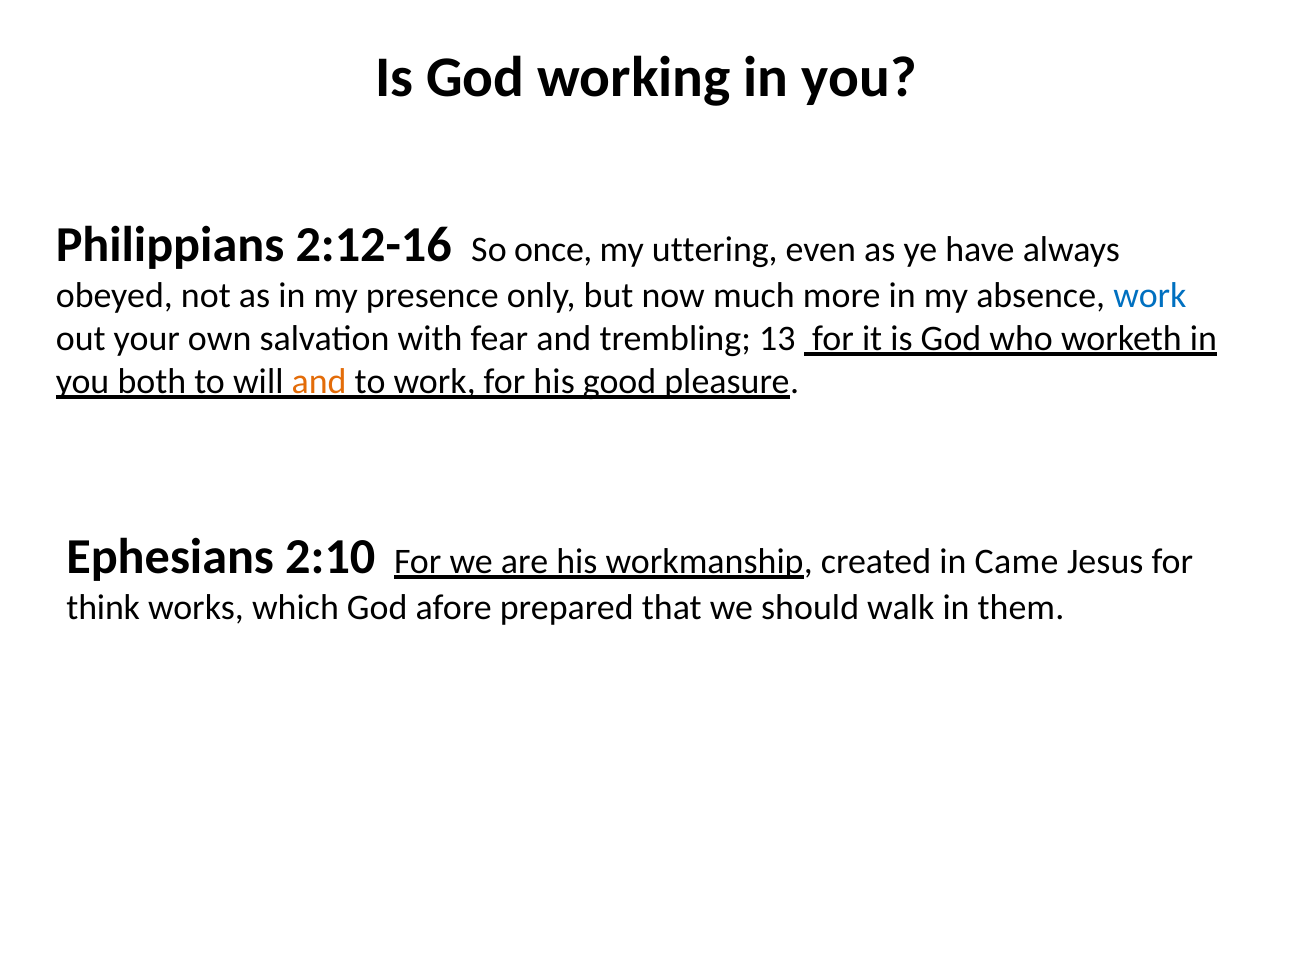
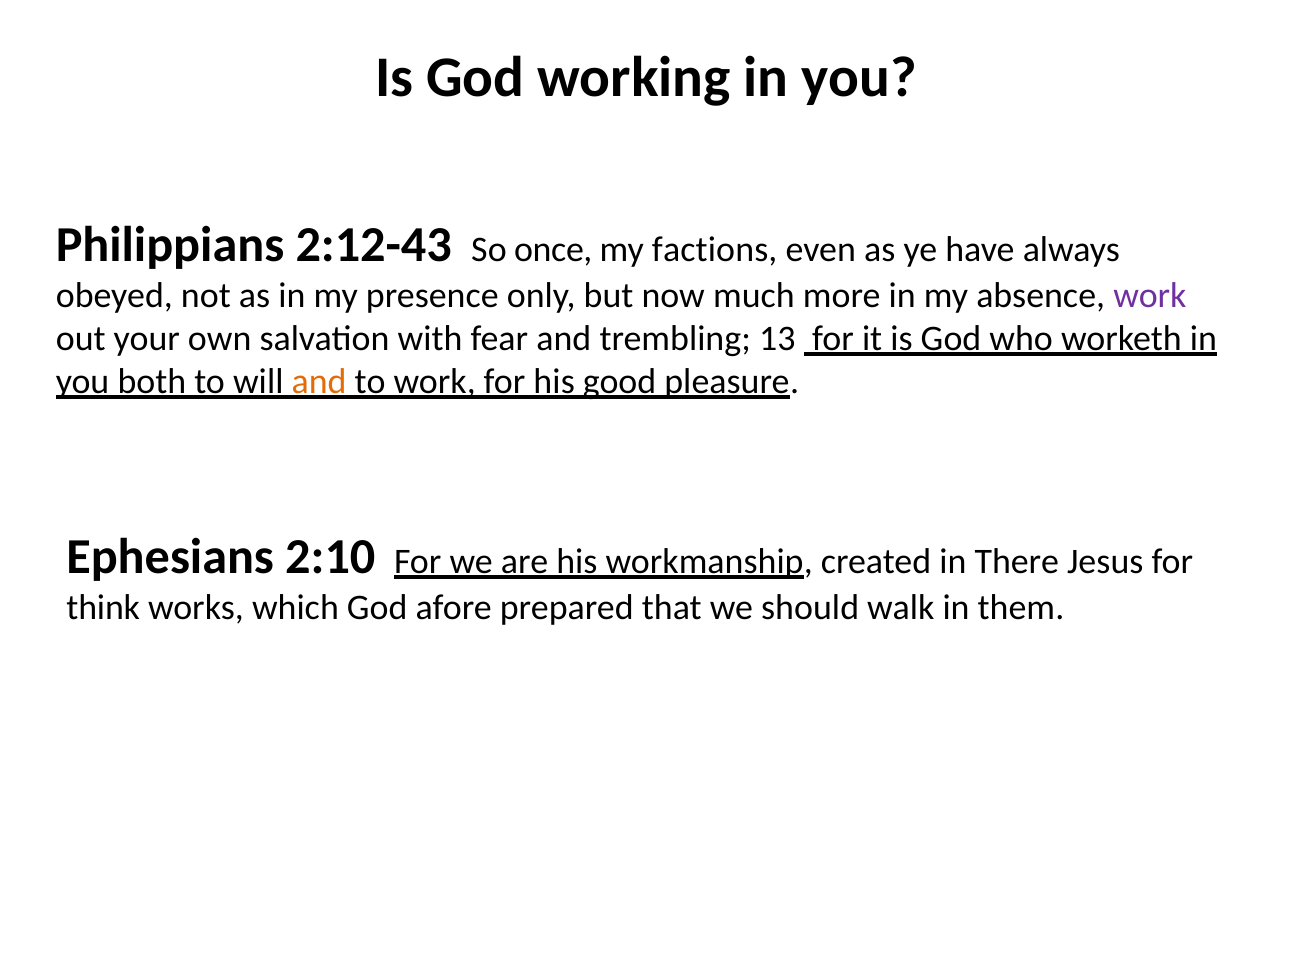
2:12-16: 2:12-16 -> 2:12-43
uttering: uttering -> factions
work at (1150, 295) colour: blue -> purple
Came: Came -> There
